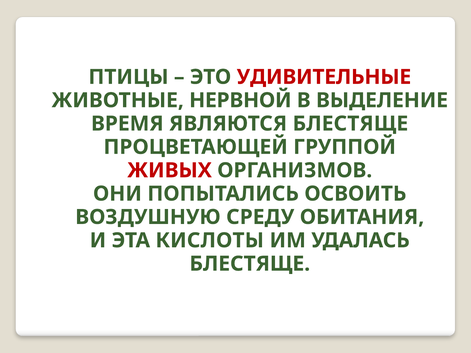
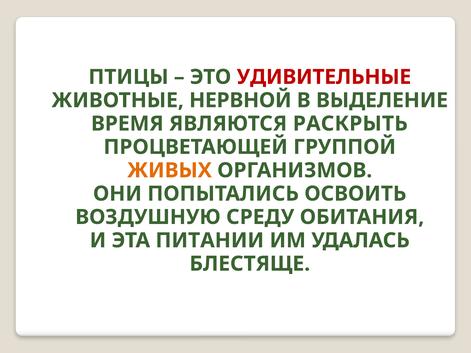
ЯВЛЯЮТСЯ БЛЕСТЯЩЕ: БЛЕСТЯЩЕ -> РАСКРЫТЬ
ЖИВЫХ colour: red -> orange
КИСЛОТЫ: КИСЛОТЫ -> ПИТАНИИ
